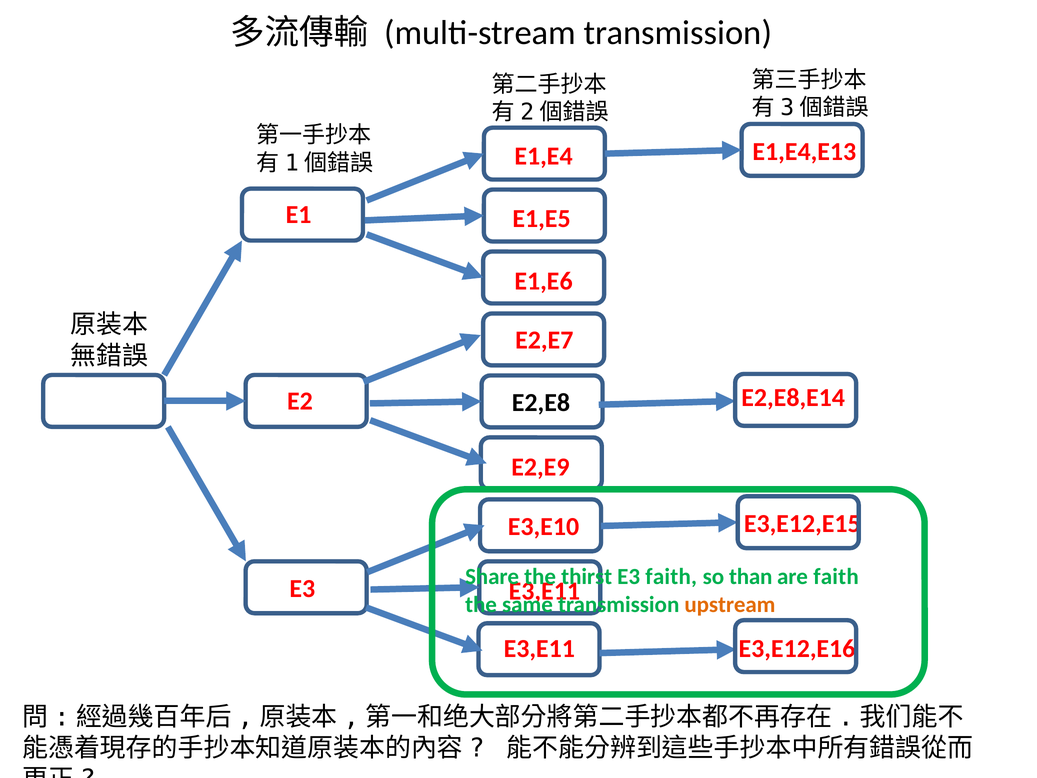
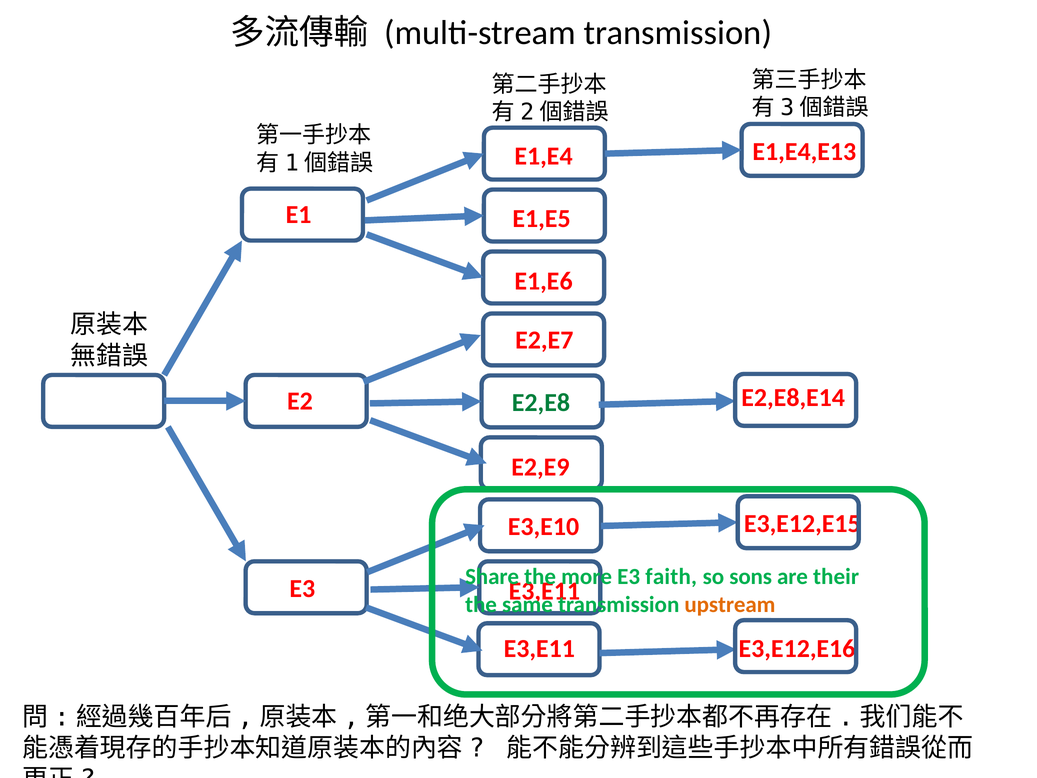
E2,E8 colour: black -> green
thirst: thirst -> more
than: than -> sons
are faith: faith -> their
